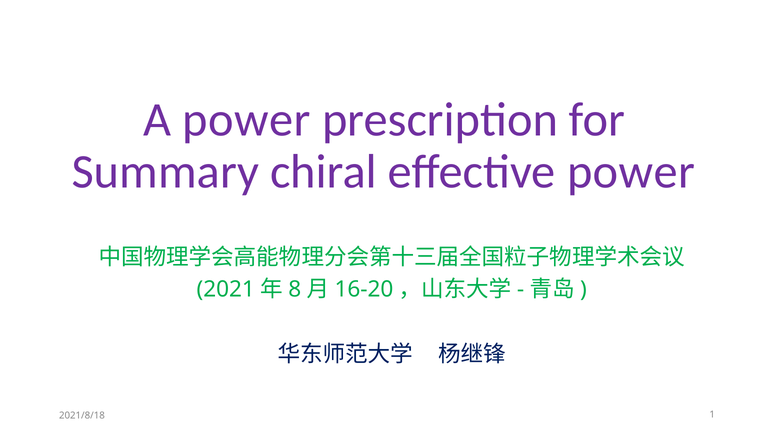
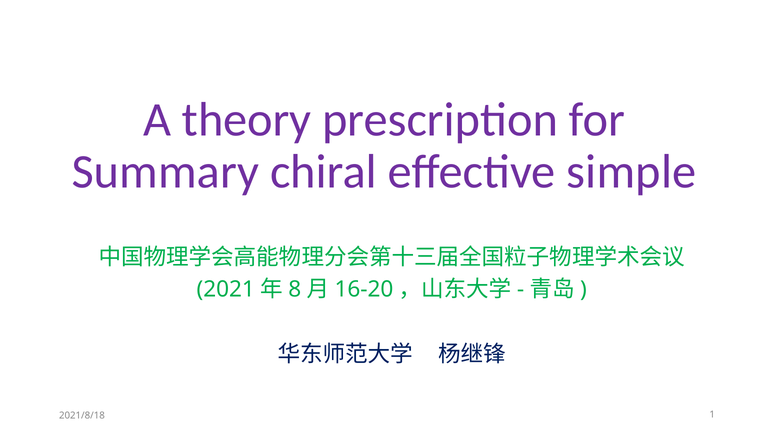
A power: power -> theory
effective power: power -> simple
